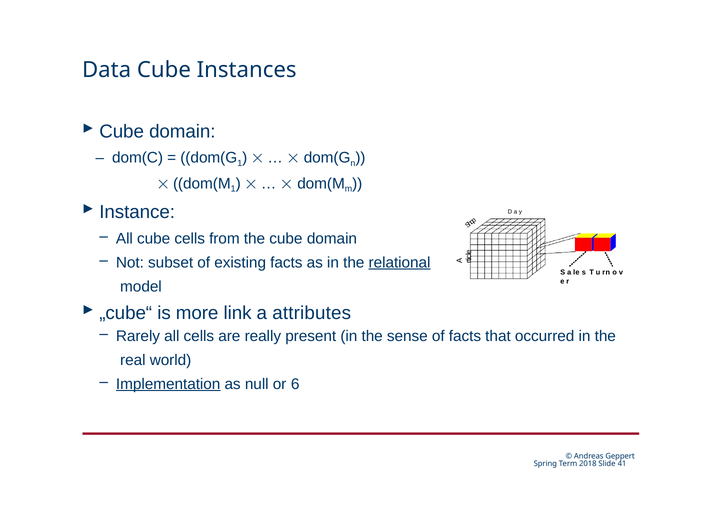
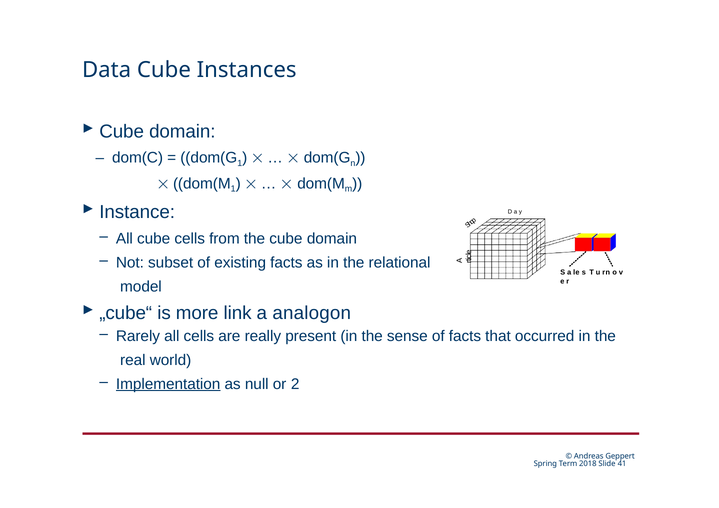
relational underline: present -> none
attributes: attributes -> analogon
6: 6 -> 2
